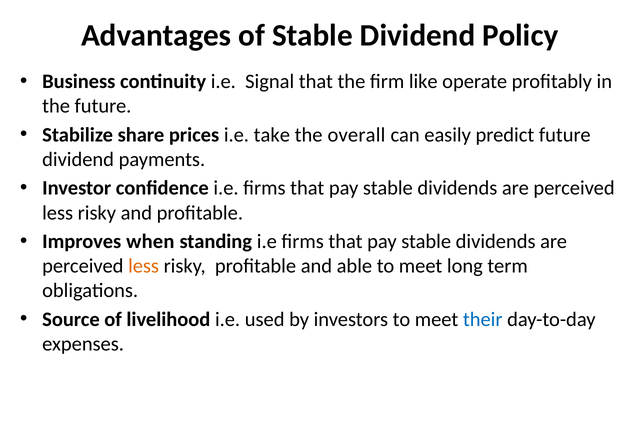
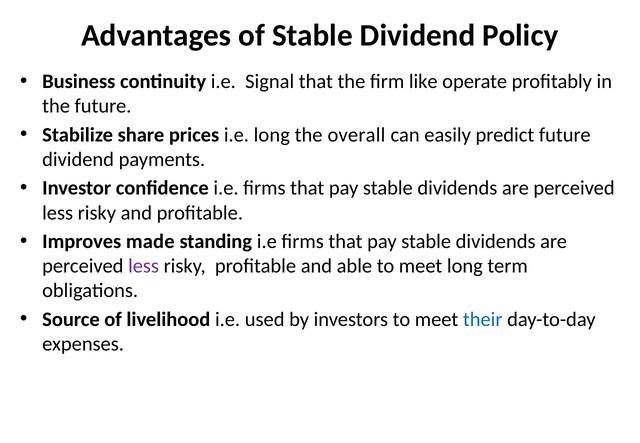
i.e take: take -> long
when: when -> made
less at (144, 266) colour: orange -> purple
